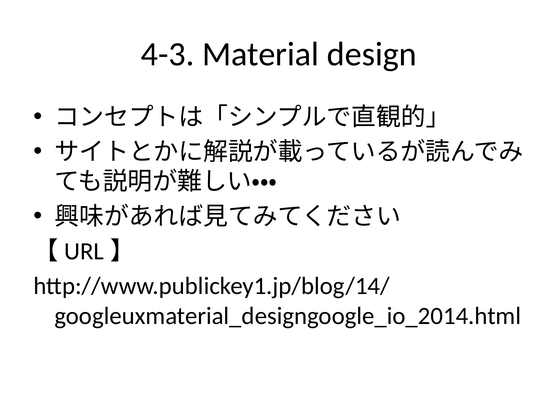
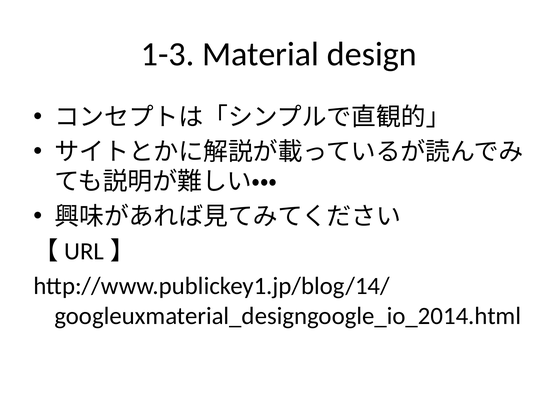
4-3: 4-3 -> 1-3
